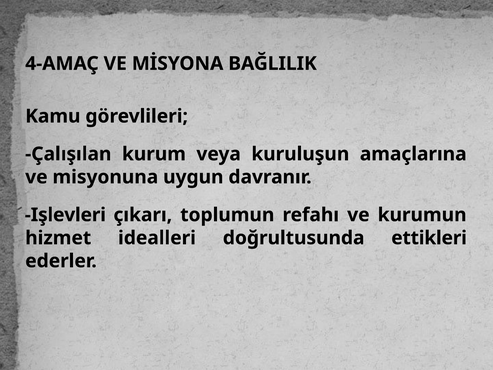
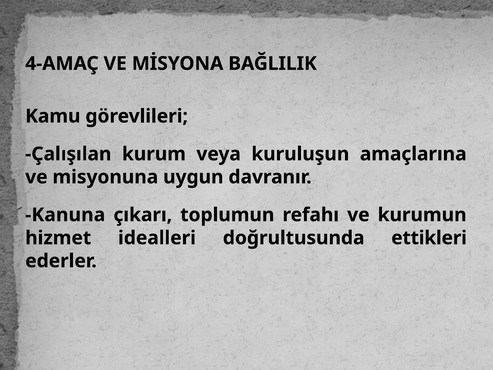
Işlevleri: Işlevleri -> Kanuna
